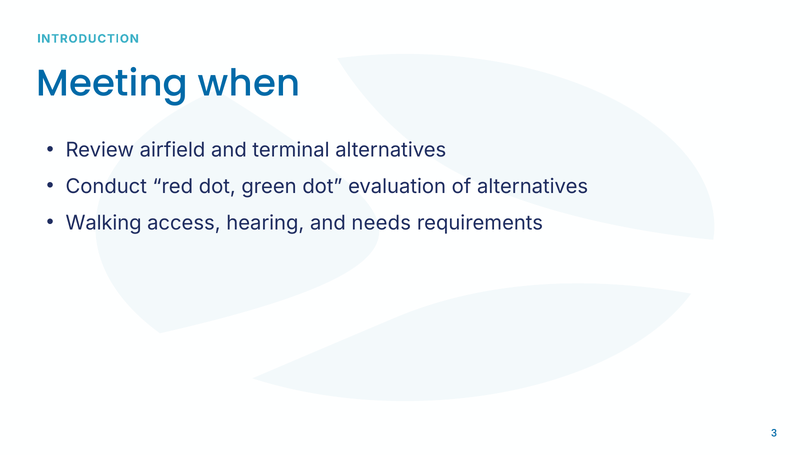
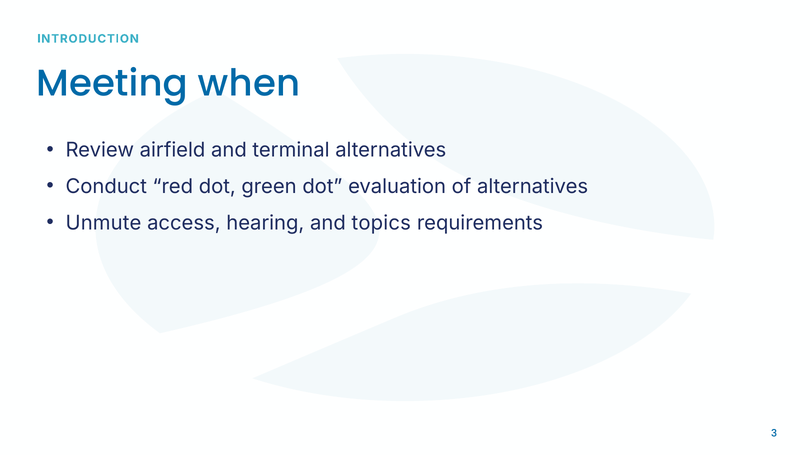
Walking: Walking -> Unmute
needs: needs -> topics
